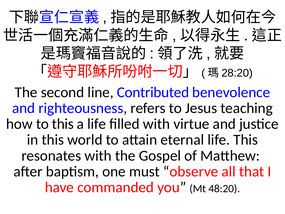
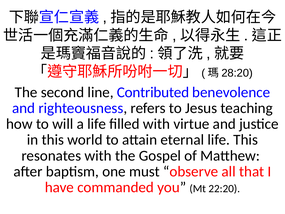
to this: this -> will
48:20: 48:20 -> 22:20
